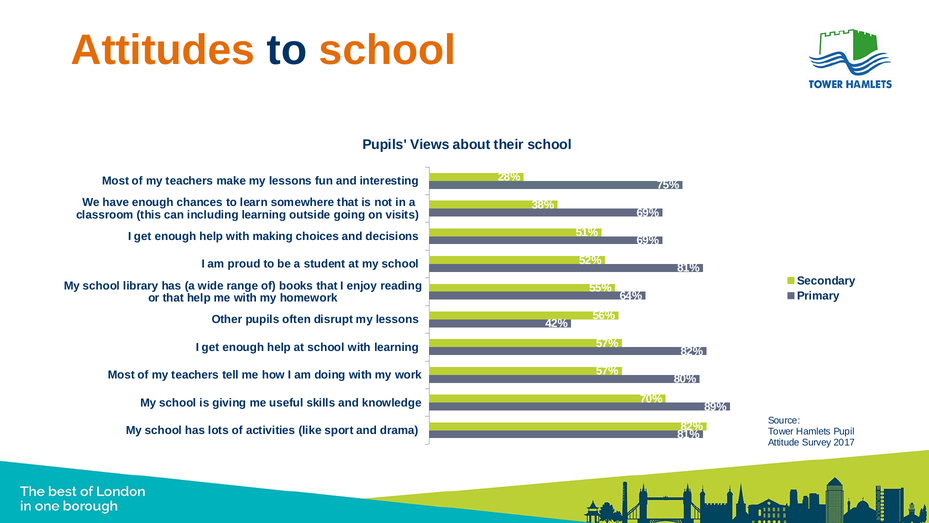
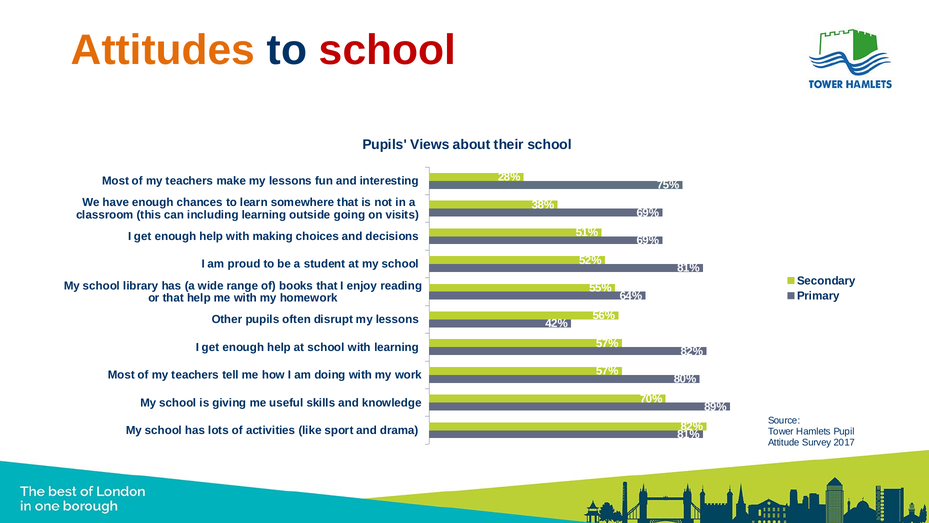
school at (387, 50) colour: orange -> red
